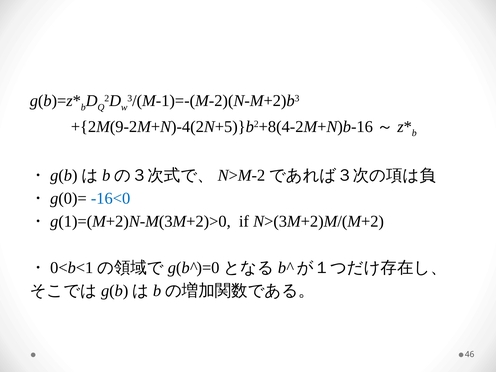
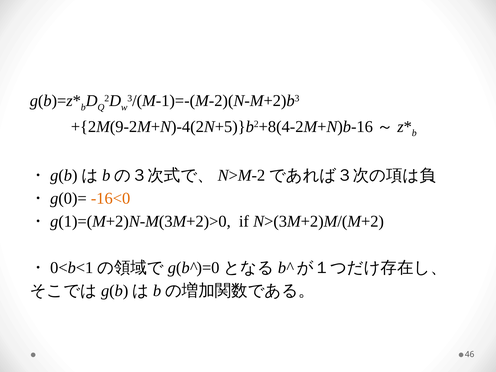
-16<0 colour: blue -> orange
